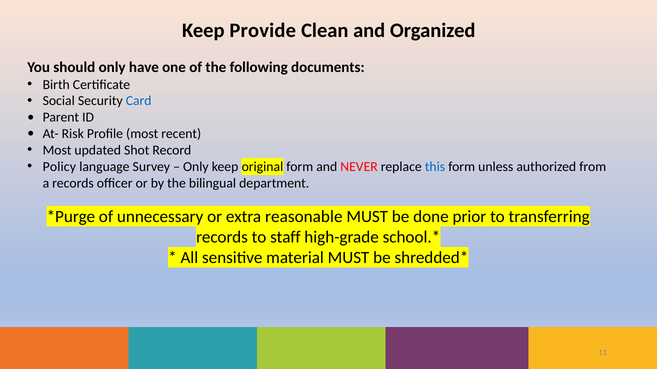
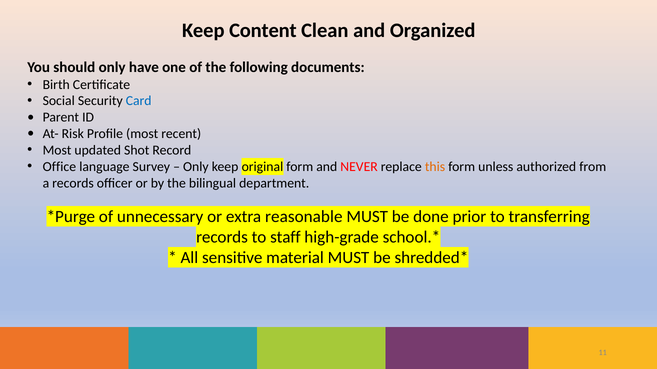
Provide: Provide -> Content
Policy: Policy -> Office
this colour: blue -> orange
